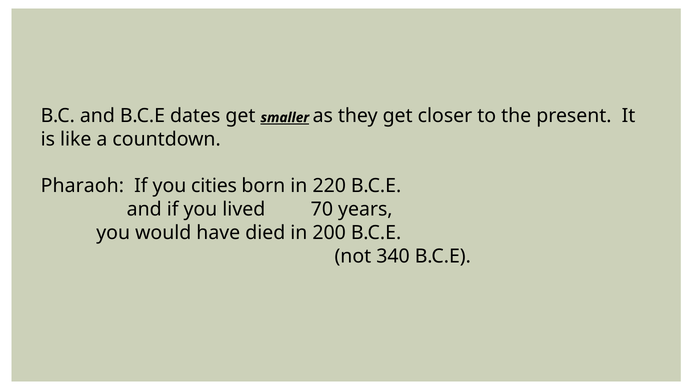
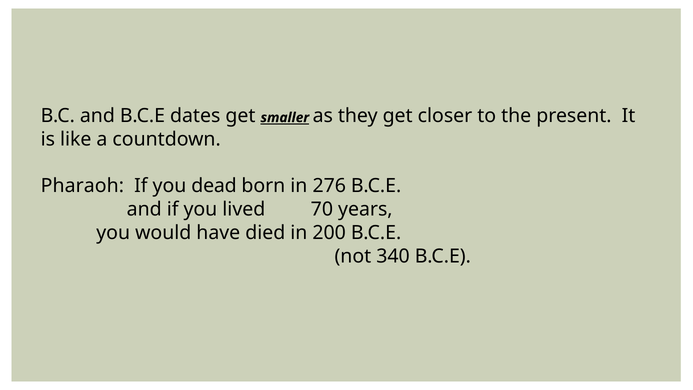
cities: cities -> dead
220: 220 -> 276
